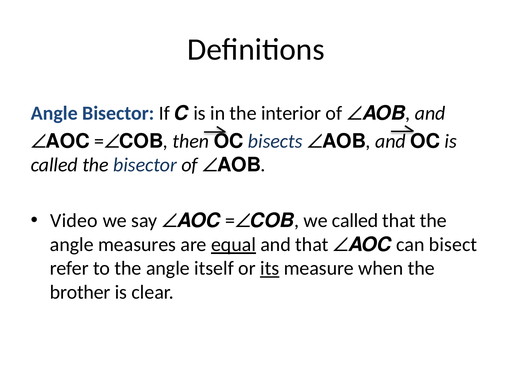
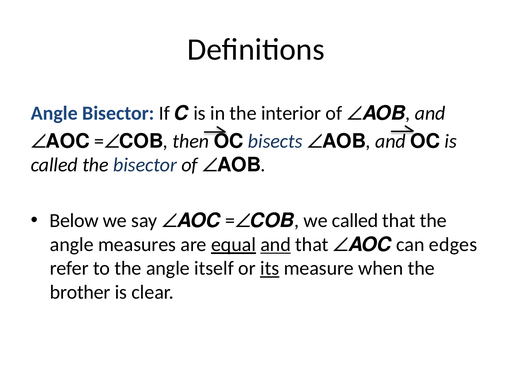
Video: Video -> Below
and at (276, 245) underline: none -> present
bisect: bisect -> edges
